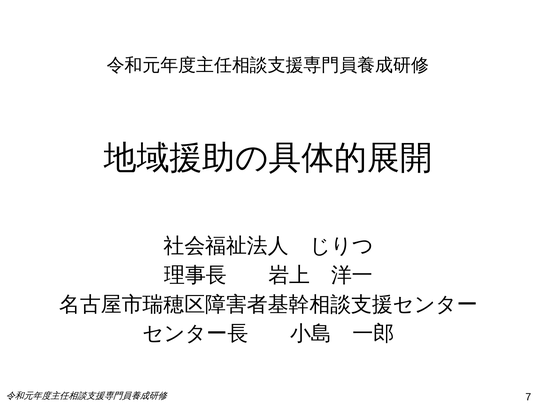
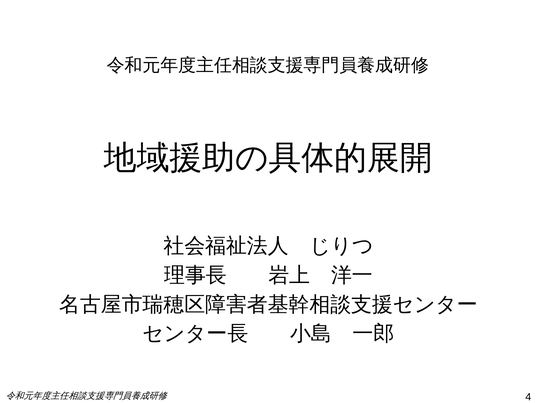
7: 7 -> 4
